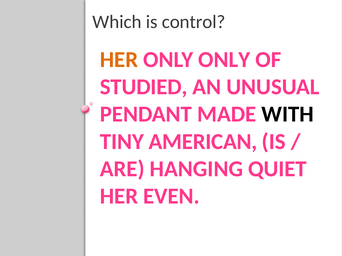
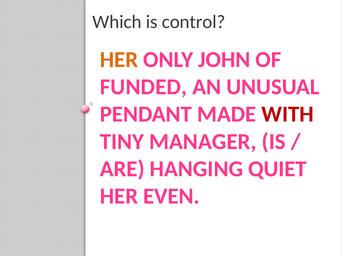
ONLY ONLY: ONLY -> JOHN
STUDIED: STUDIED -> FUNDED
WITH colour: black -> red
AMERICAN: AMERICAN -> MANAGER
